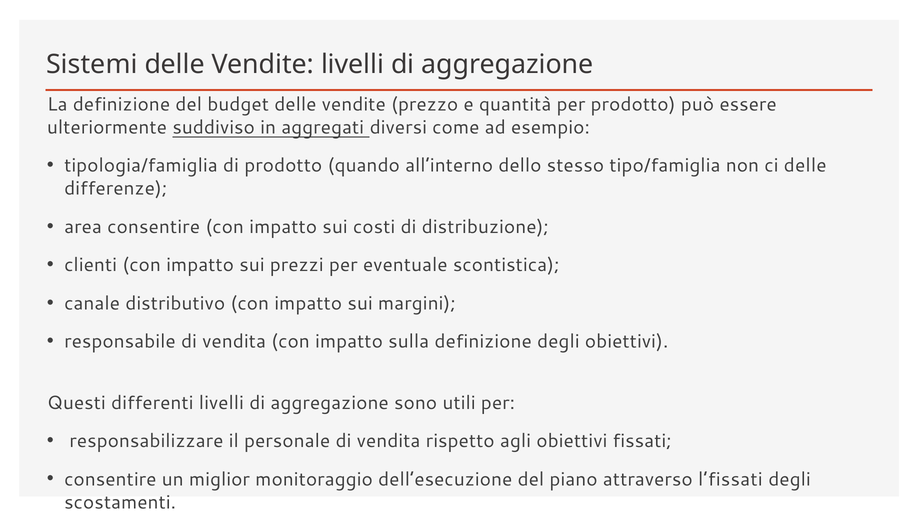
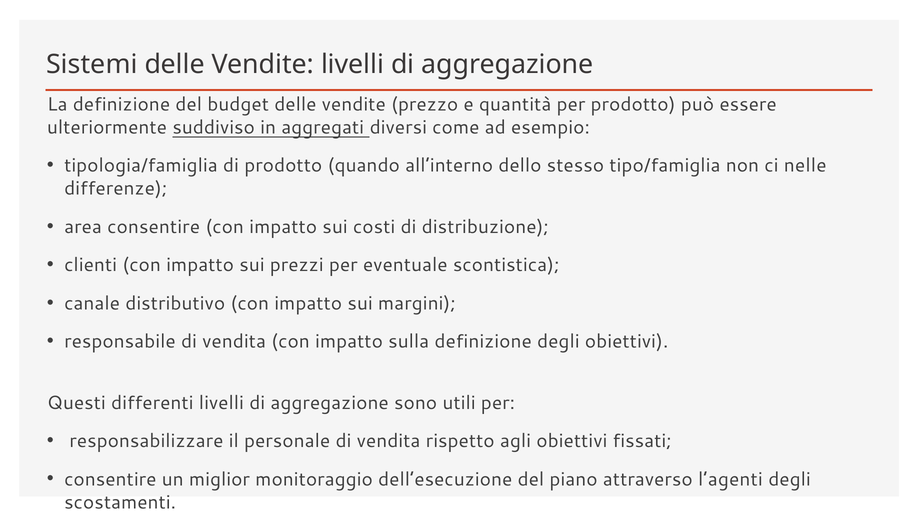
ci delle: delle -> nelle
l’fissati: l’fissati -> l’agenti
